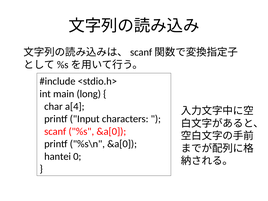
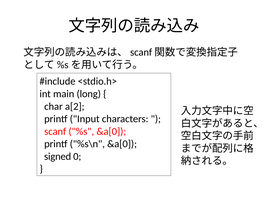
a[4: a[4 -> a[2
hantei: hantei -> signed
